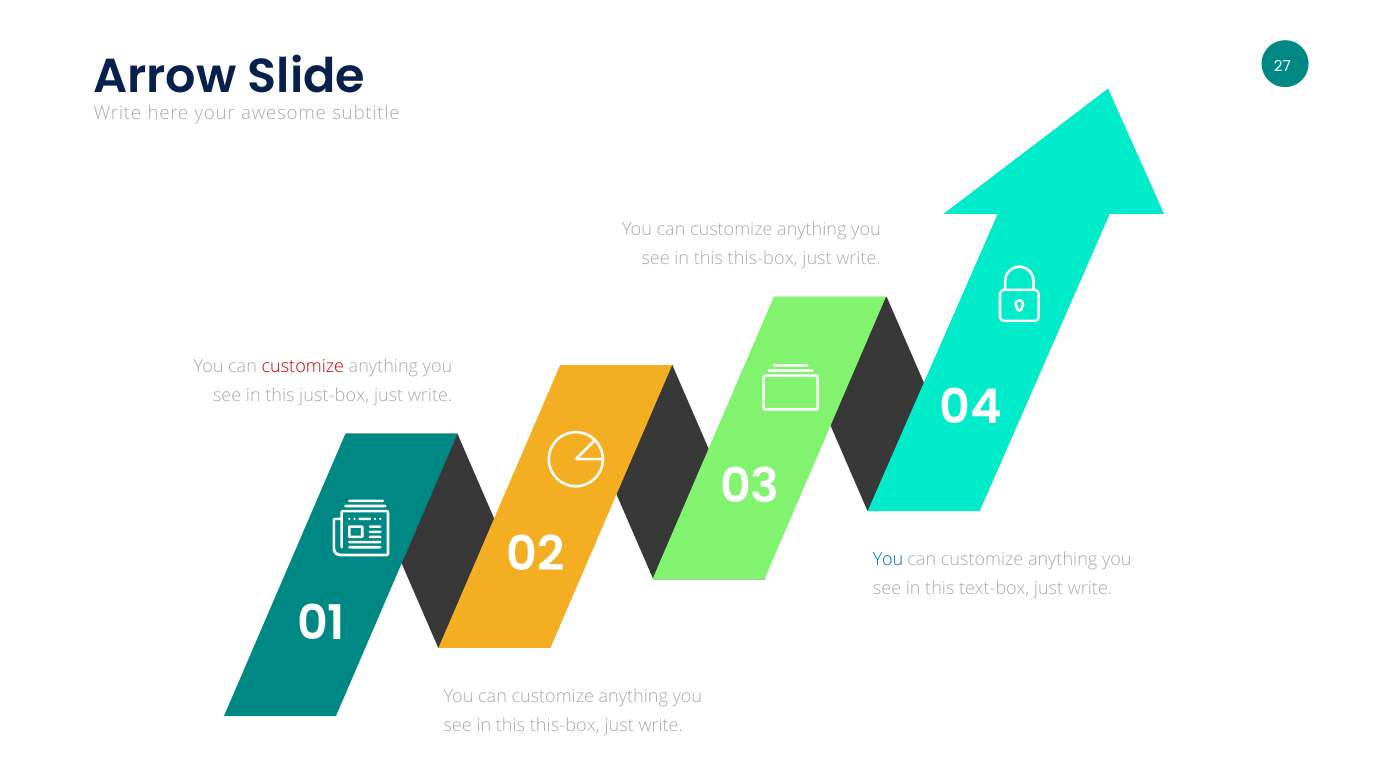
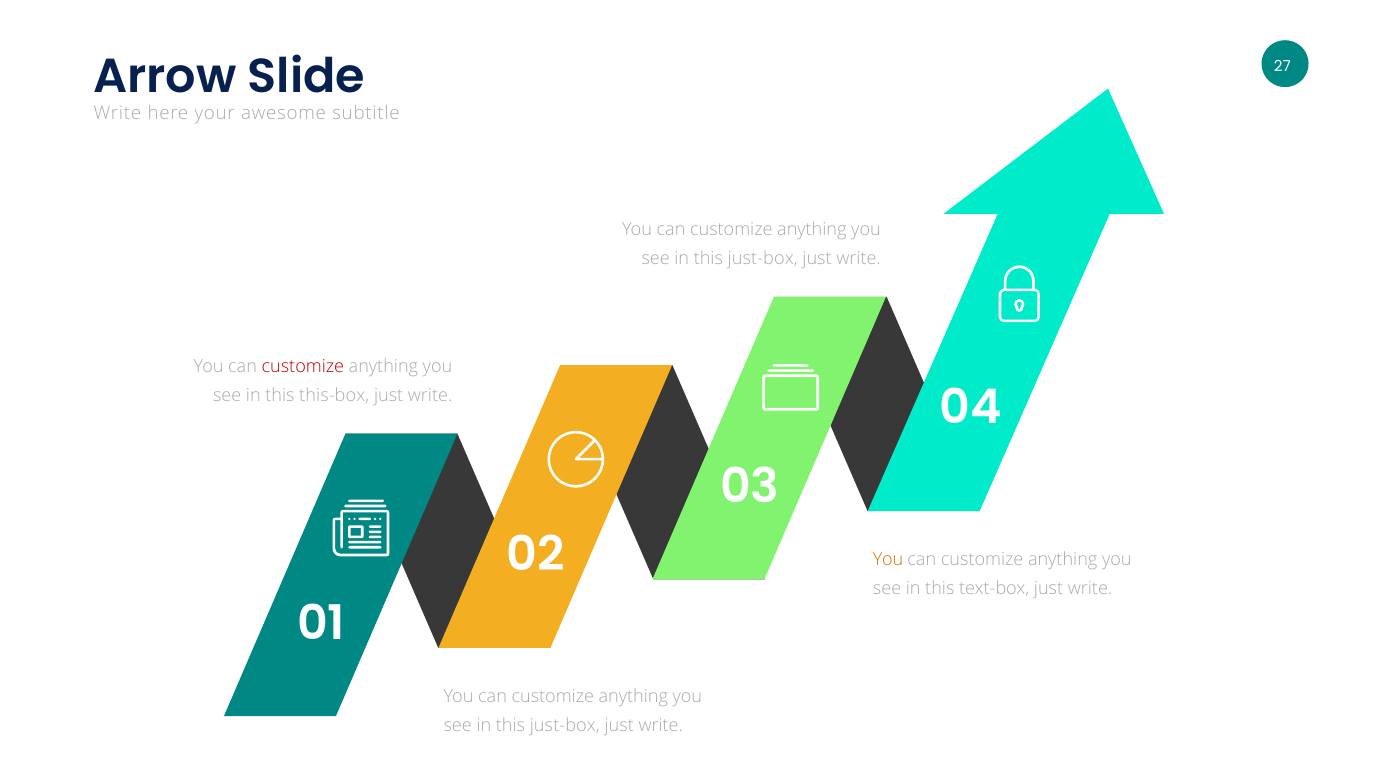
this-box at (763, 259): this-box -> just-box
just-box: just-box -> this-box
You at (888, 559) colour: blue -> orange
this-box at (565, 726): this-box -> just-box
